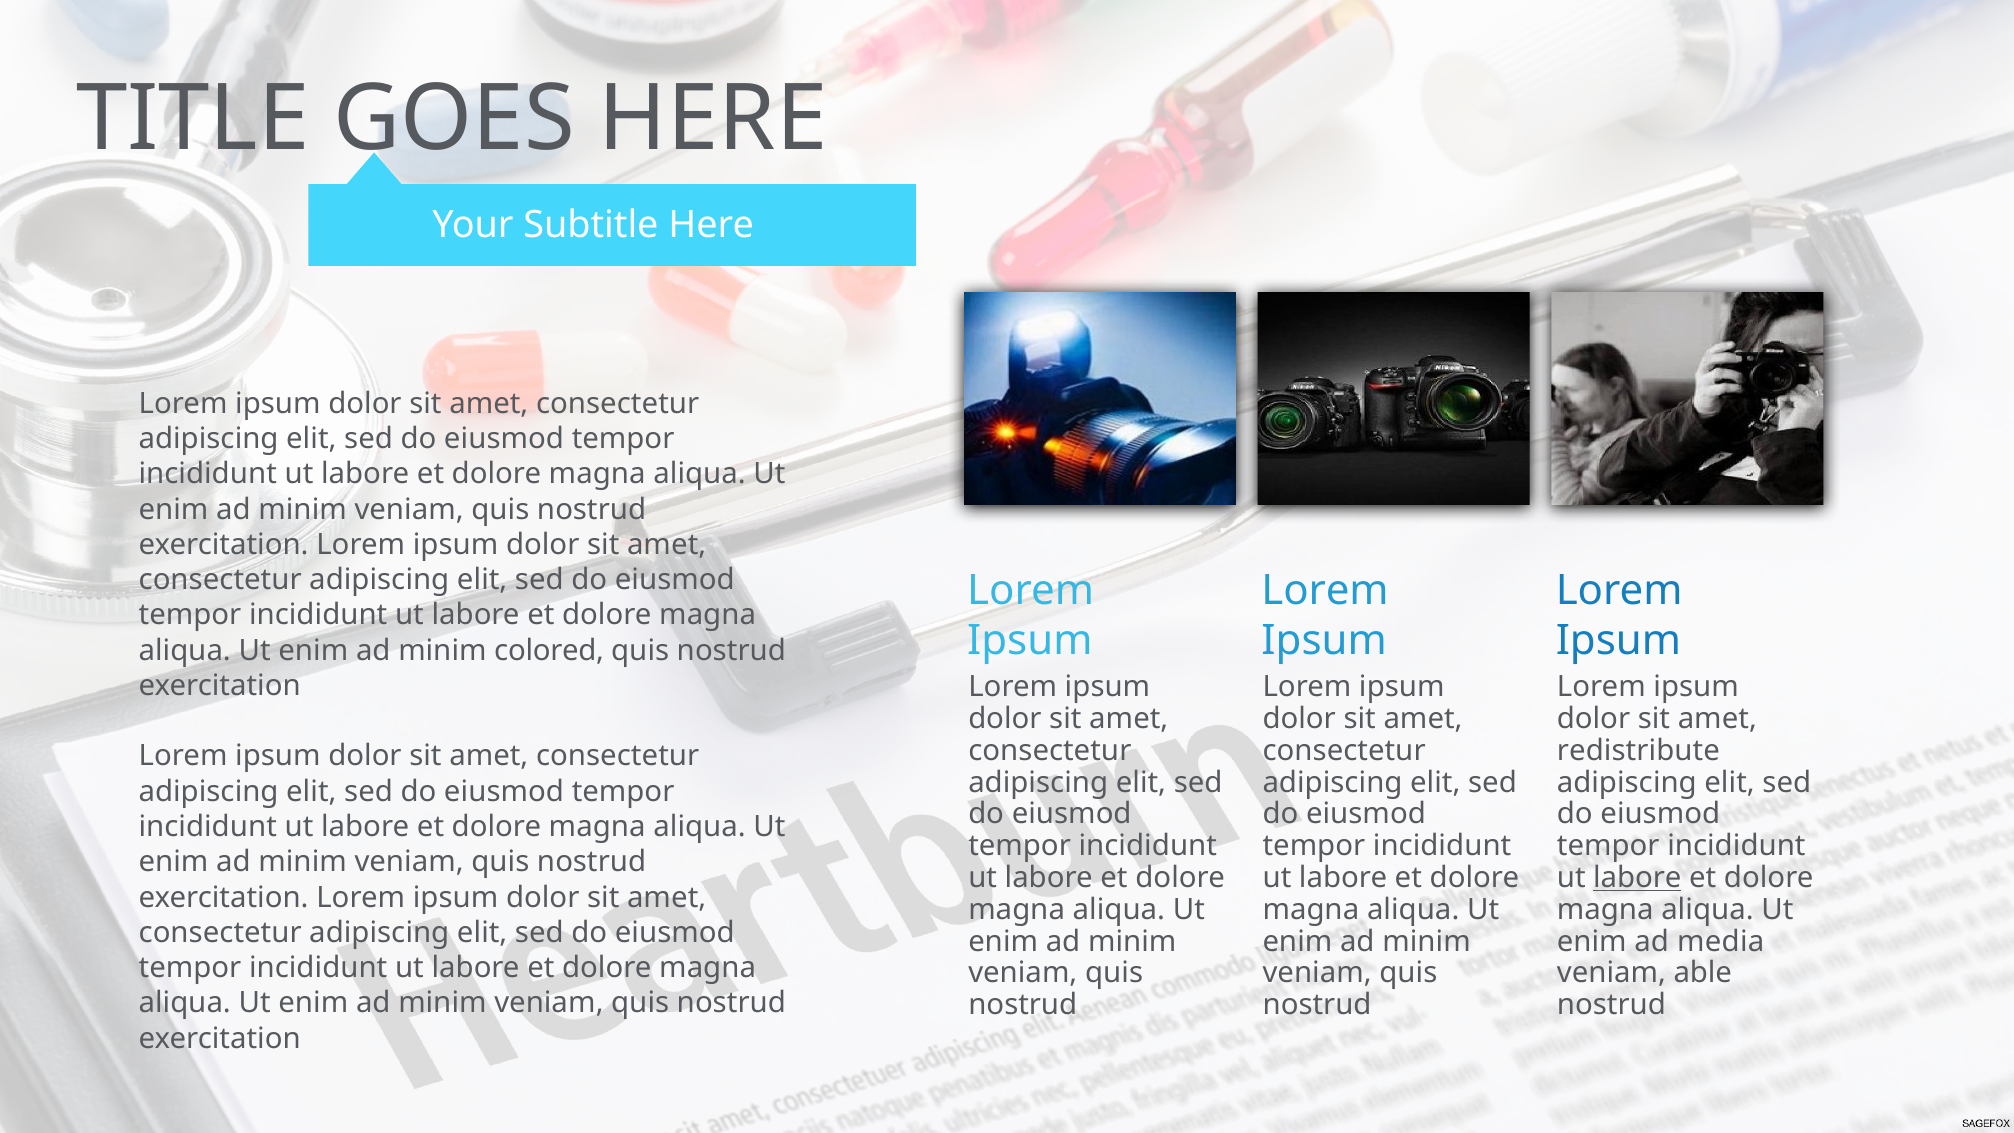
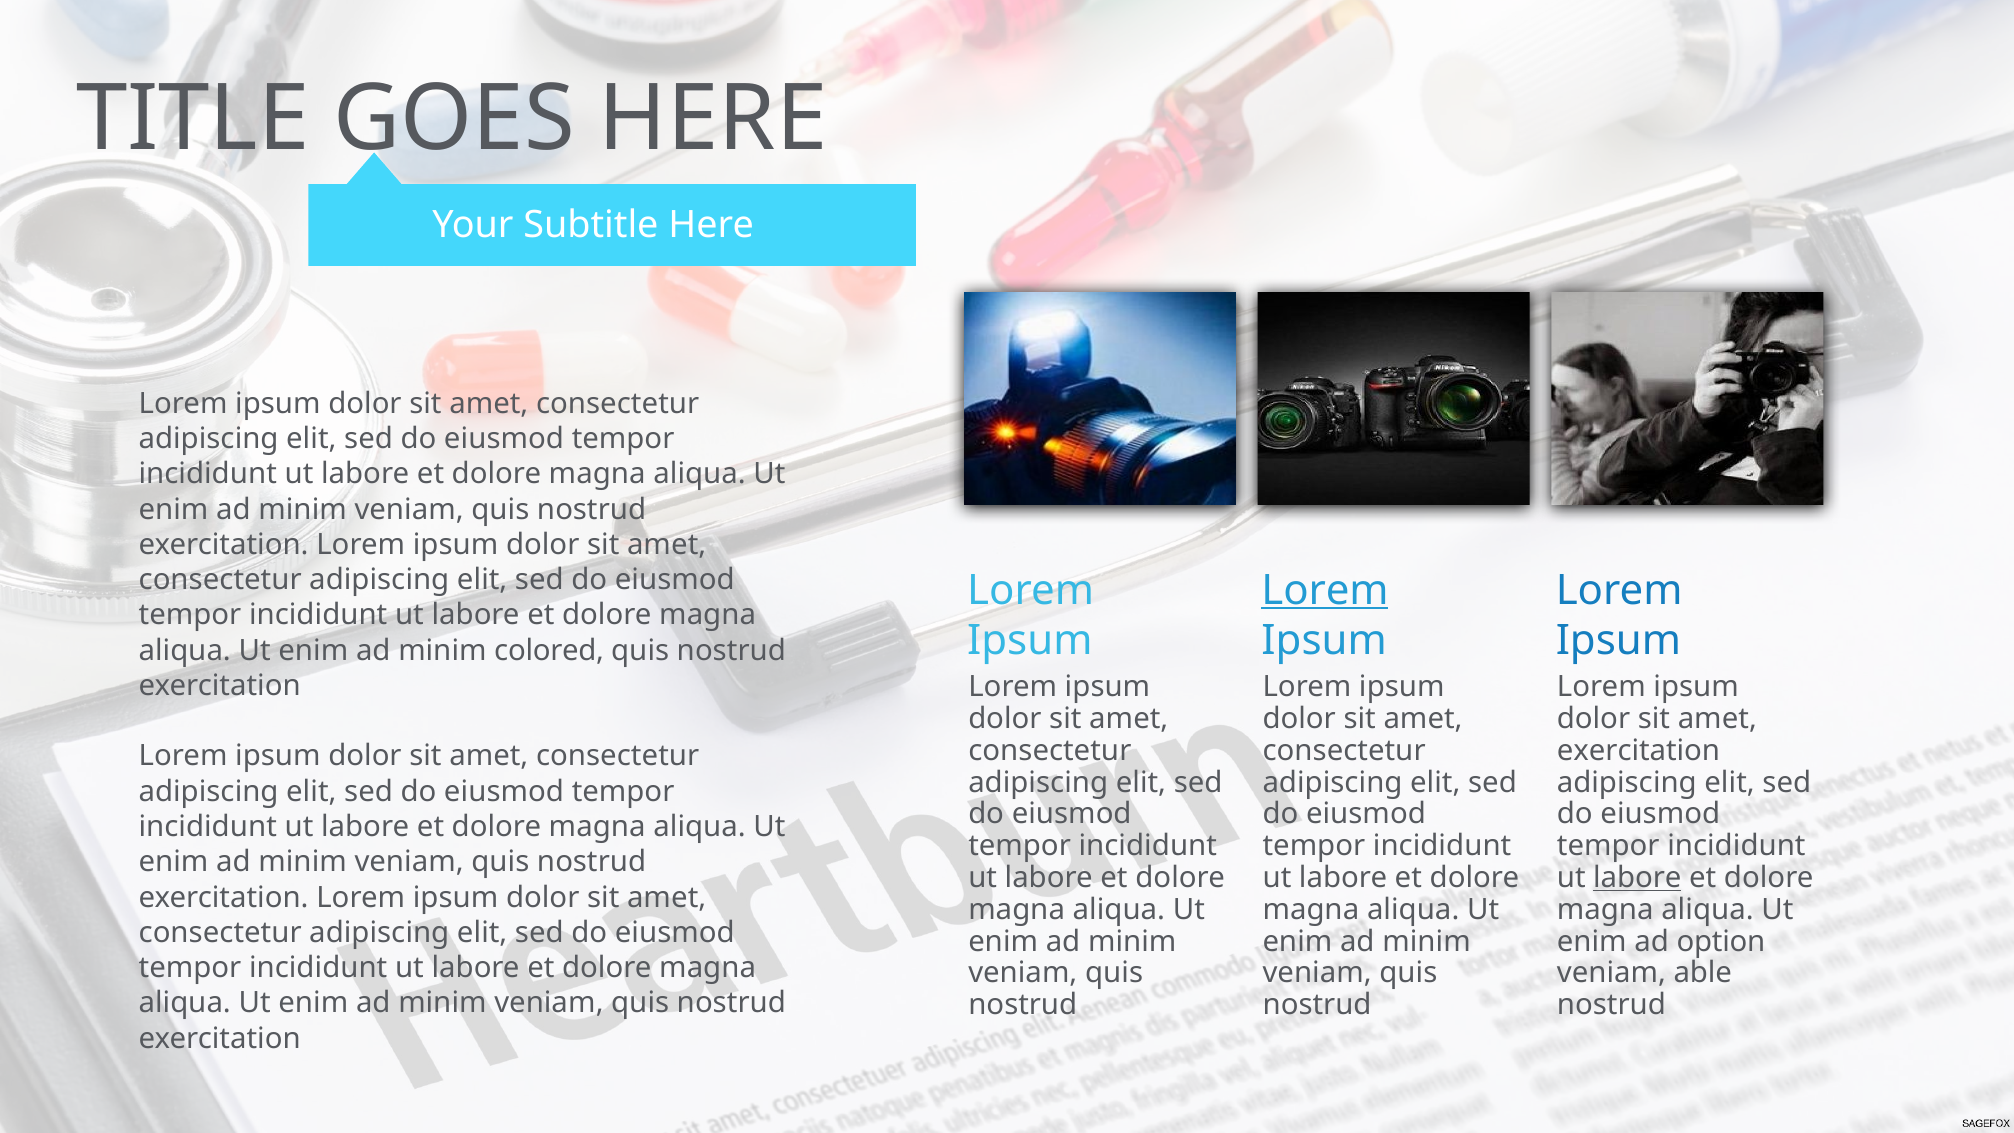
Lorem at (1325, 590) underline: none -> present
redistribute at (1638, 751): redistribute -> exercitation
media: media -> option
